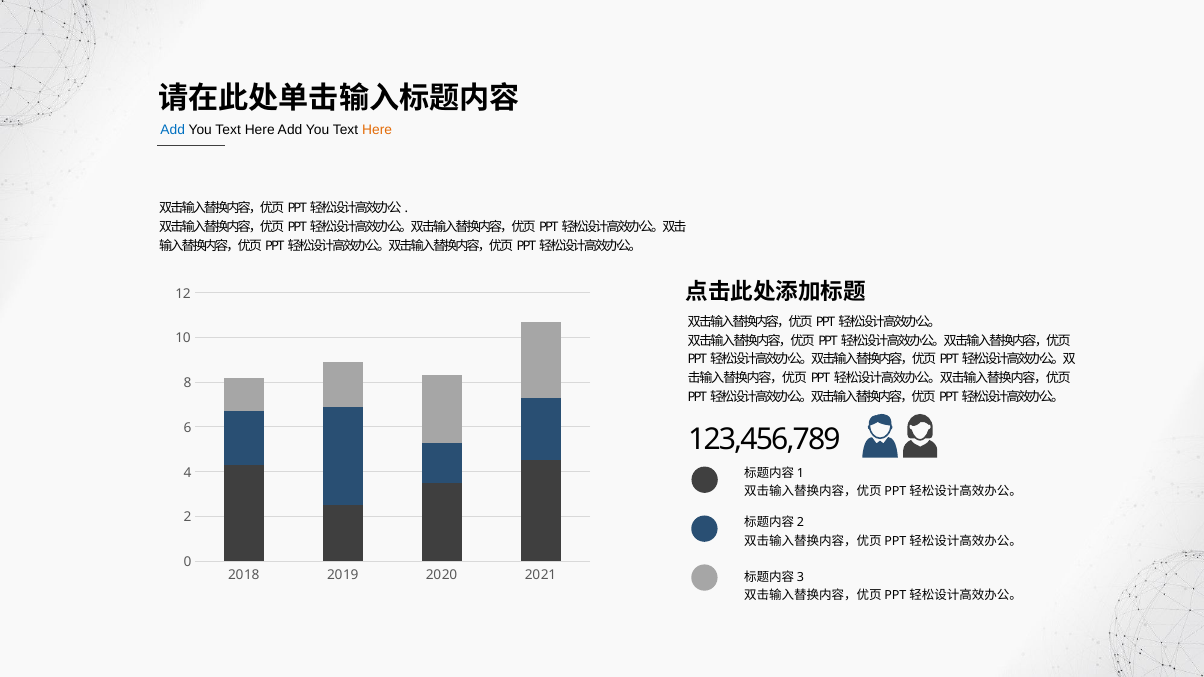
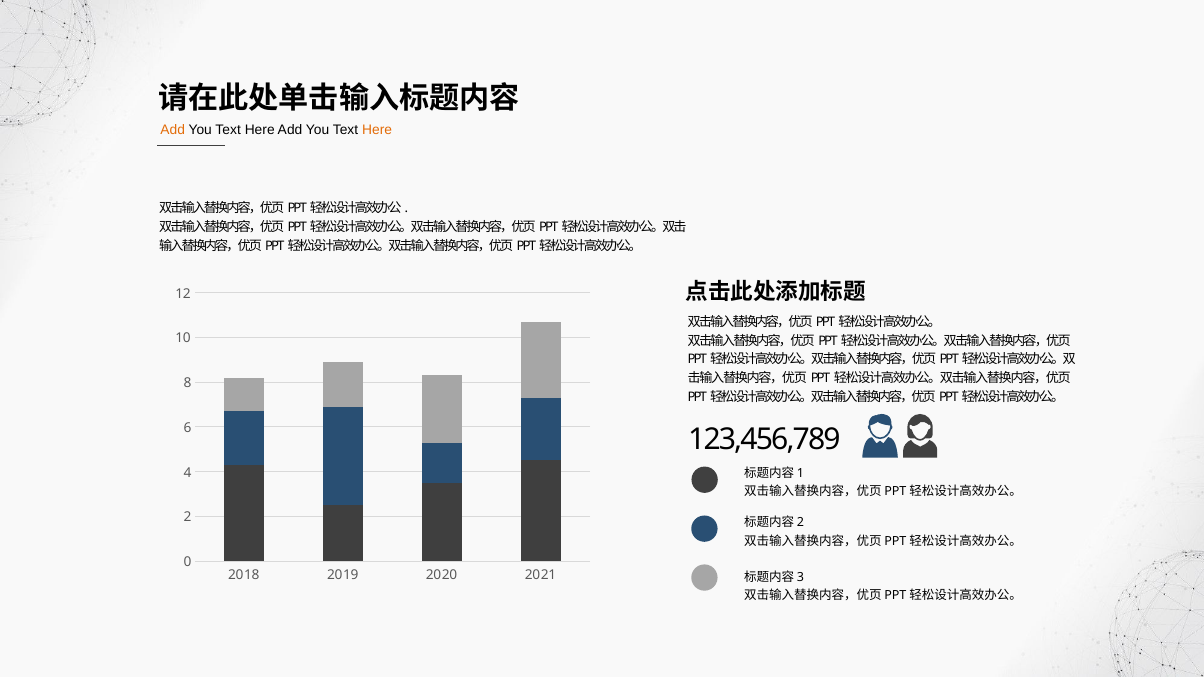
Add at (173, 130) colour: blue -> orange
